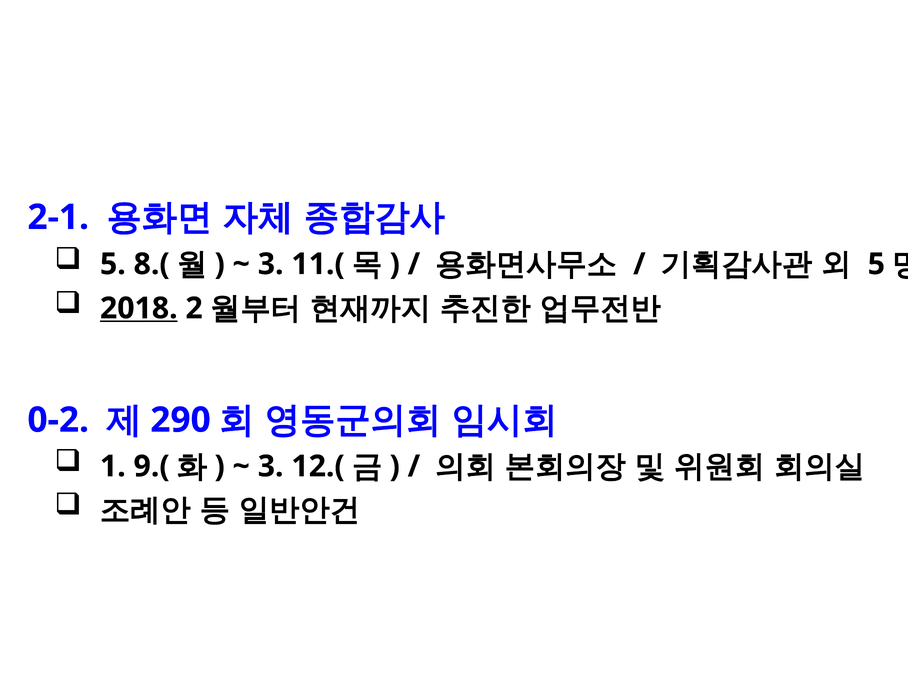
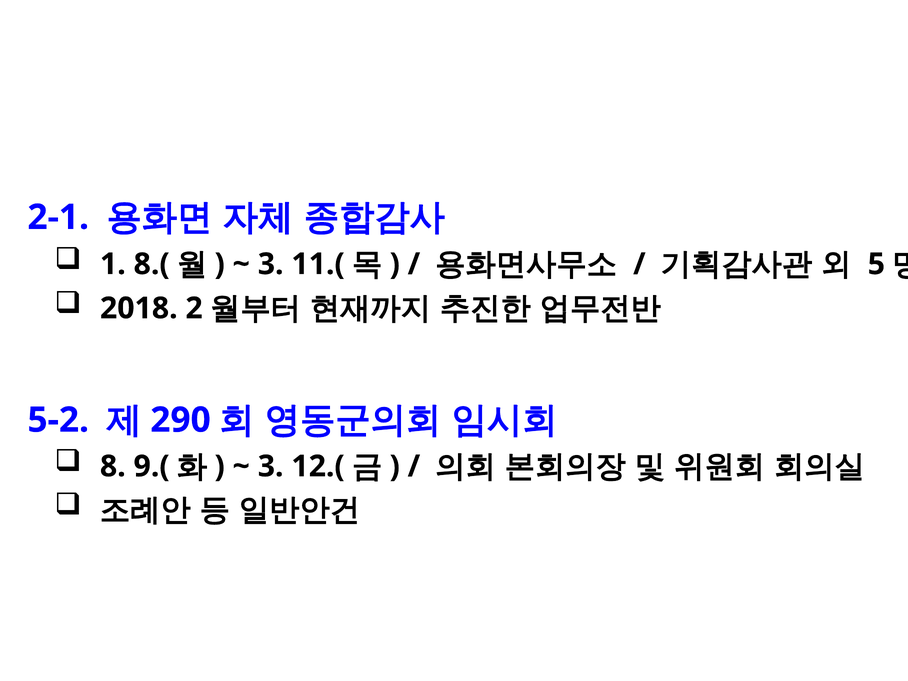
5 at (113, 264): 5 -> 1
2018 underline: present -> none
0-2: 0-2 -> 5-2
1: 1 -> 8
